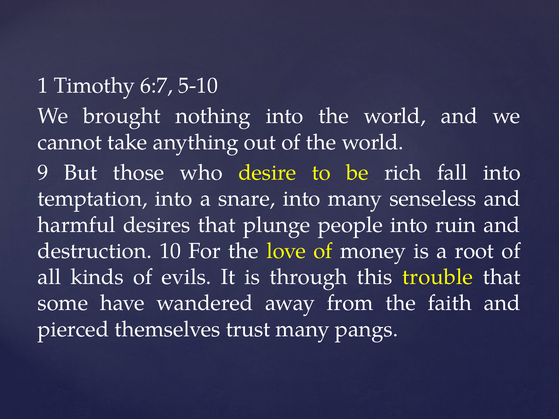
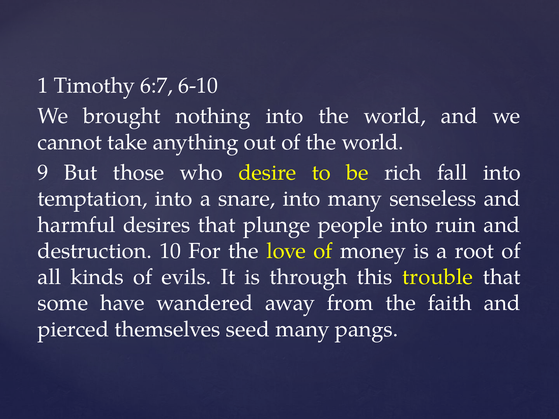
5-10: 5-10 -> 6-10
trust: trust -> seed
